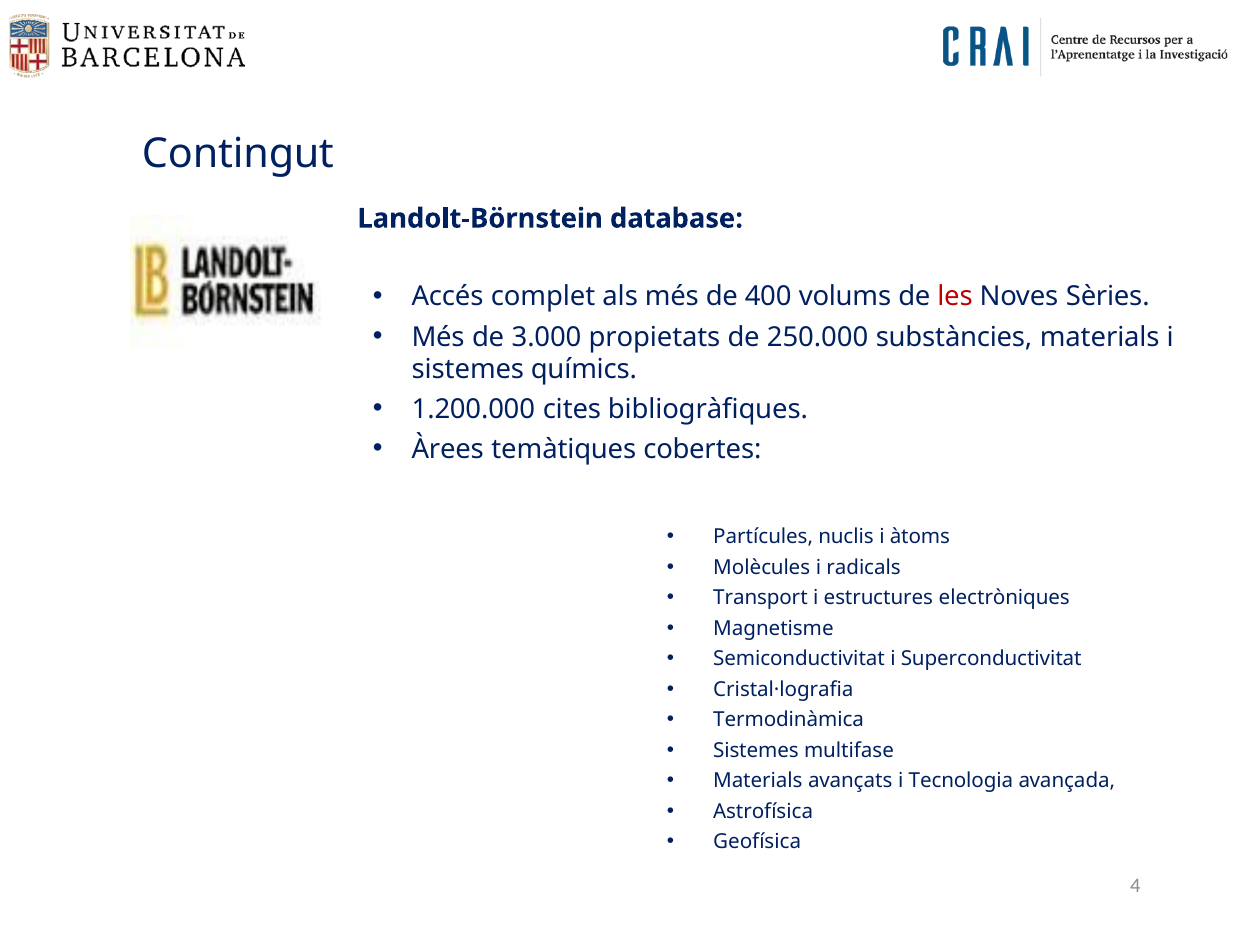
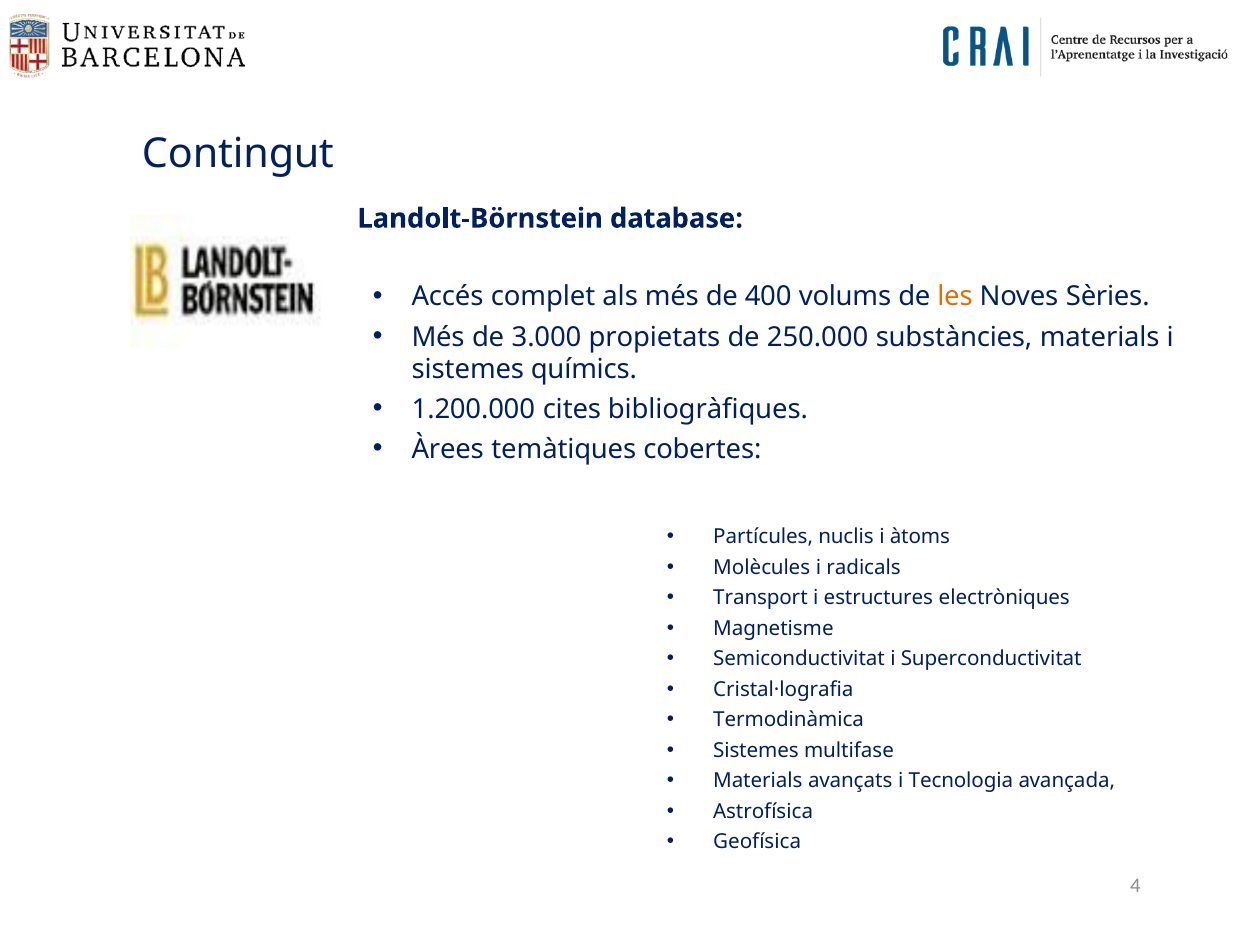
les colour: red -> orange
